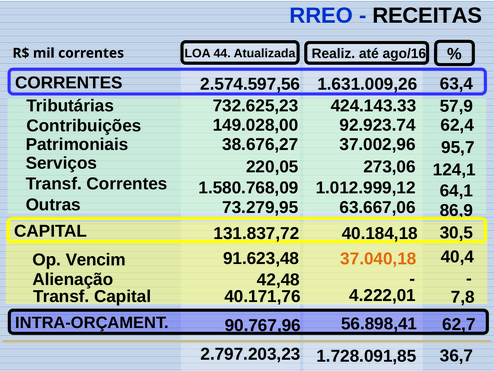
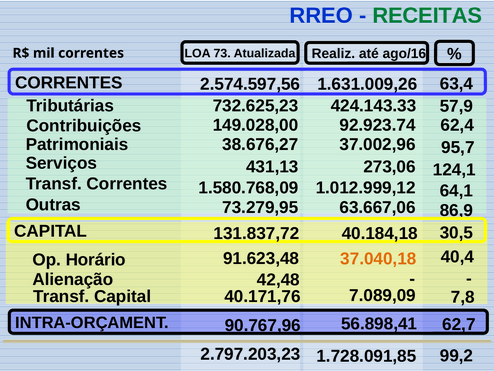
RECEITAS colour: black -> green
44: 44 -> 73
220,05: 220,05 -> 431,13
Vencim: Vencim -> Horário
4.222,01: 4.222,01 -> 7.089,09
36,7: 36,7 -> 99,2
